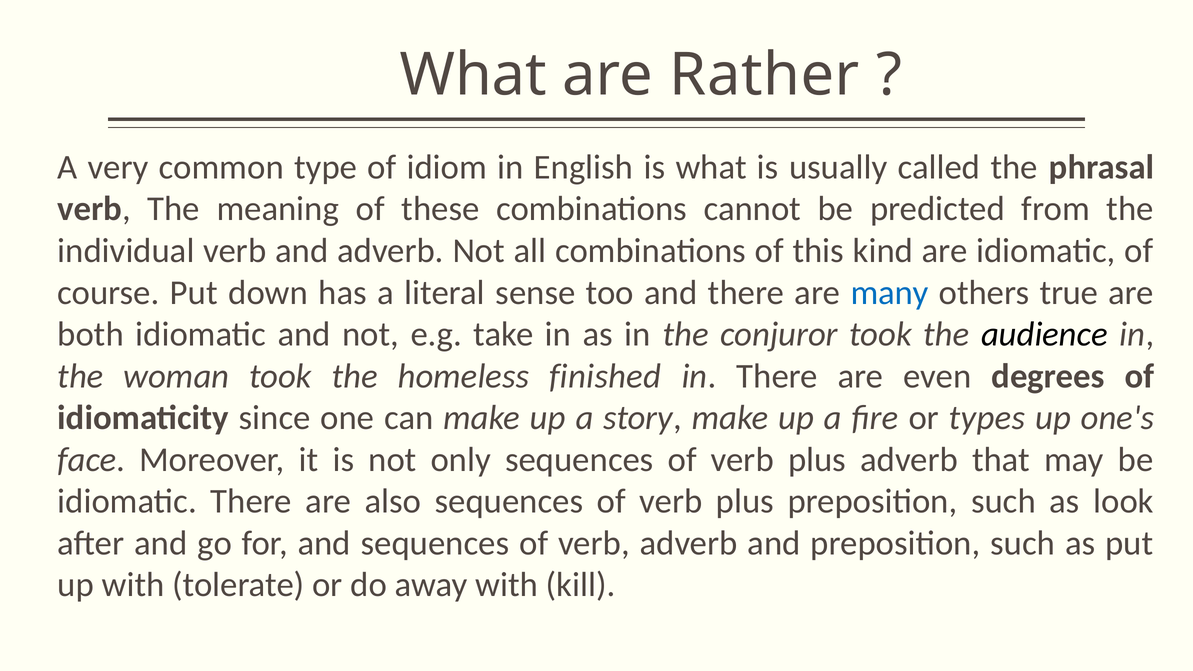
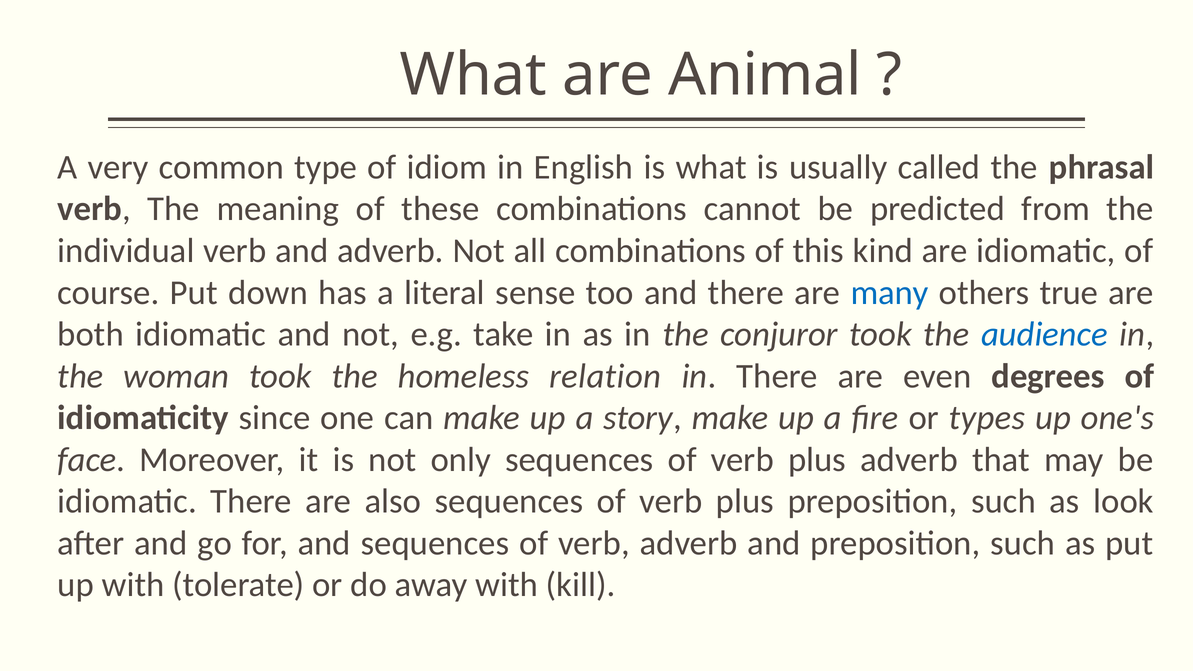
Rather: Rather -> Animal
audience colour: black -> blue
finished: finished -> relation
